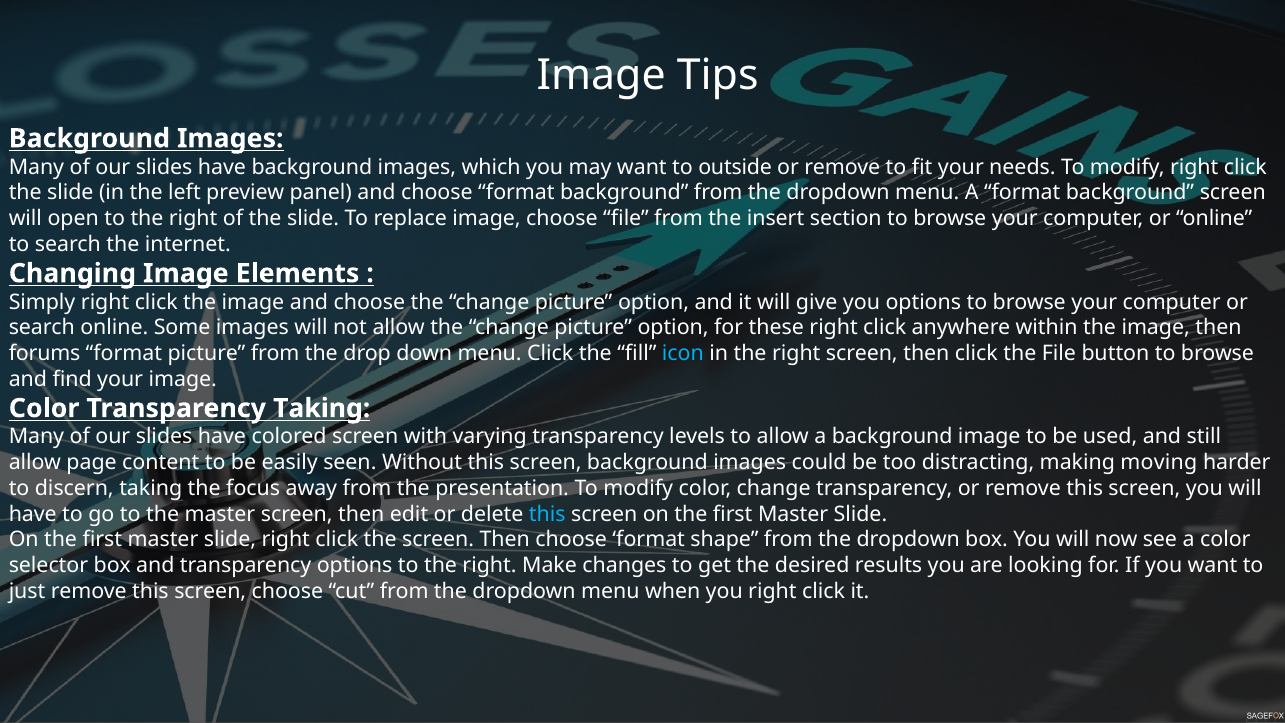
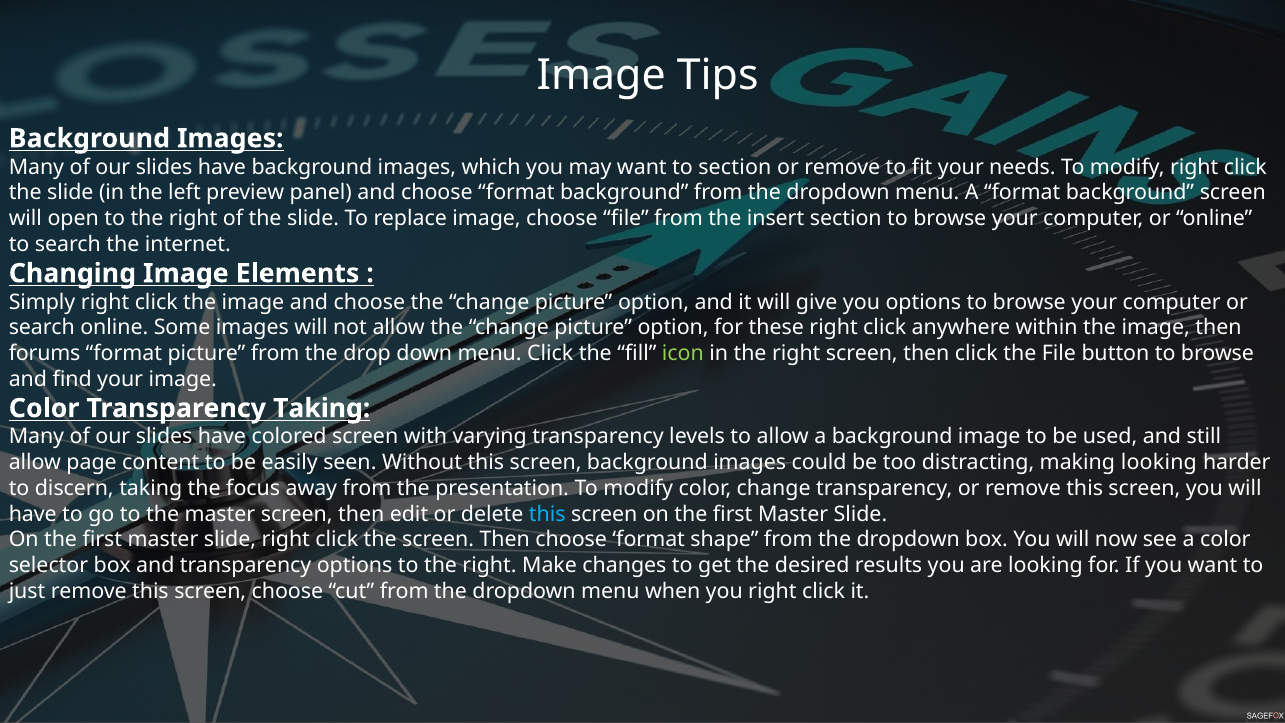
to outside: outside -> section
icon colour: light blue -> light green
making moving: moving -> looking
